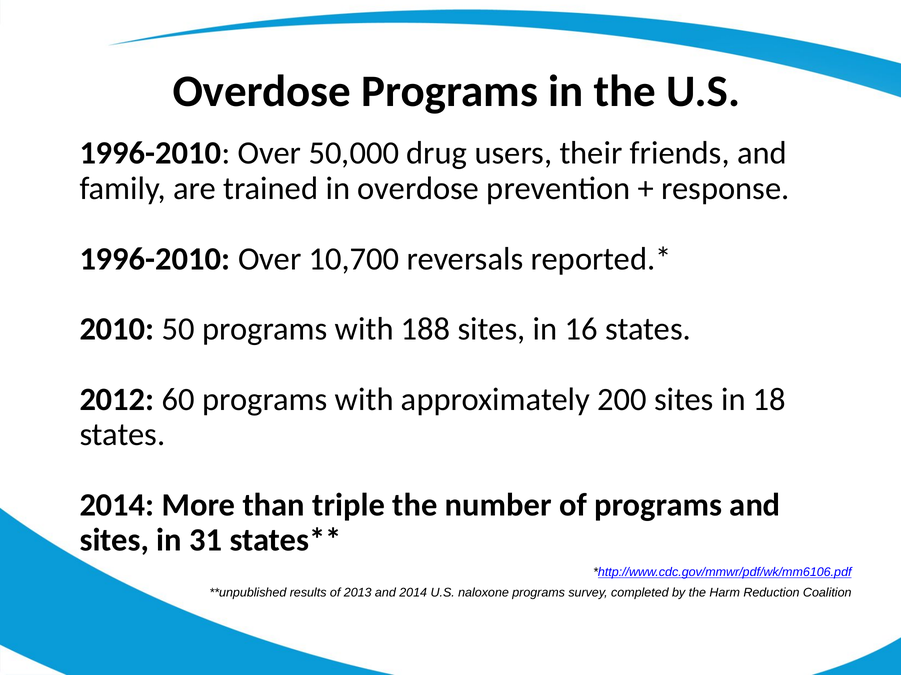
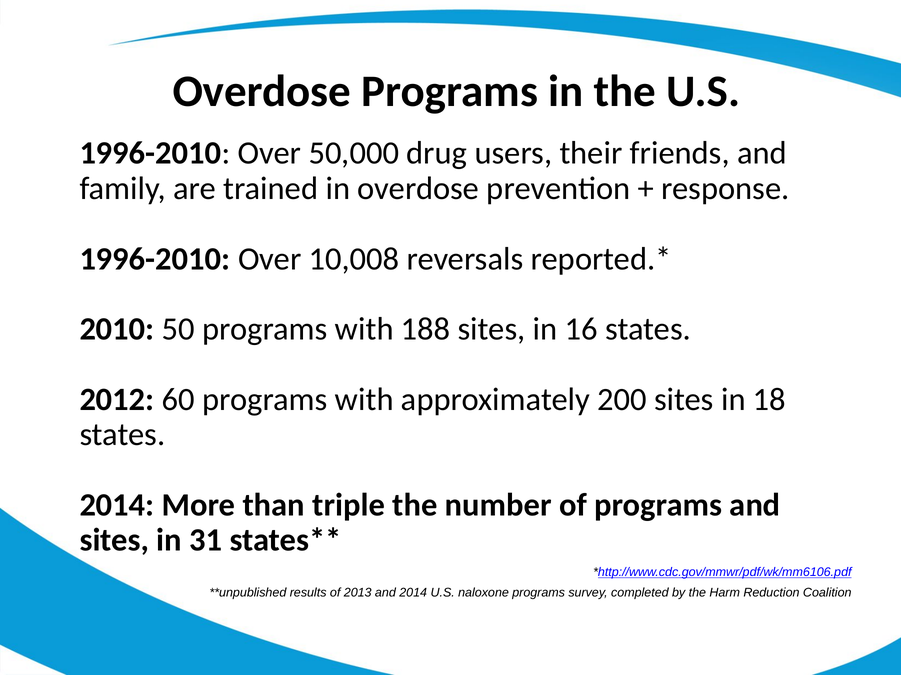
10,700: 10,700 -> 10,008
